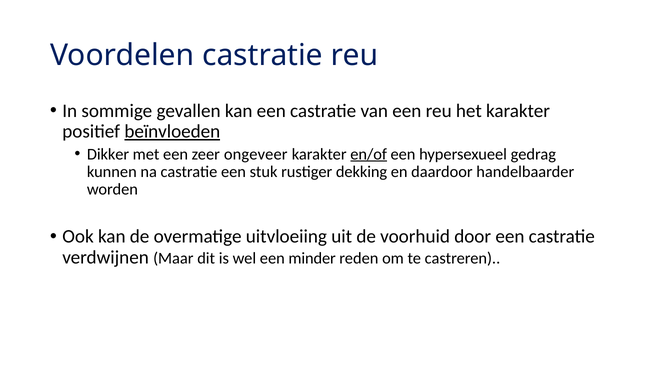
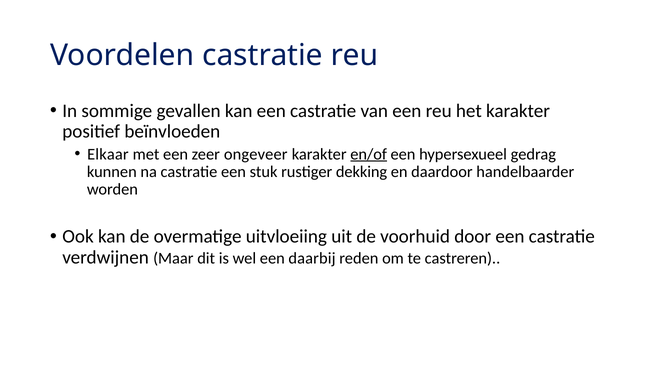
beïnvloeden underline: present -> none
Dikker: Dikker -> Elkaar
minder: minder -> daarbij
